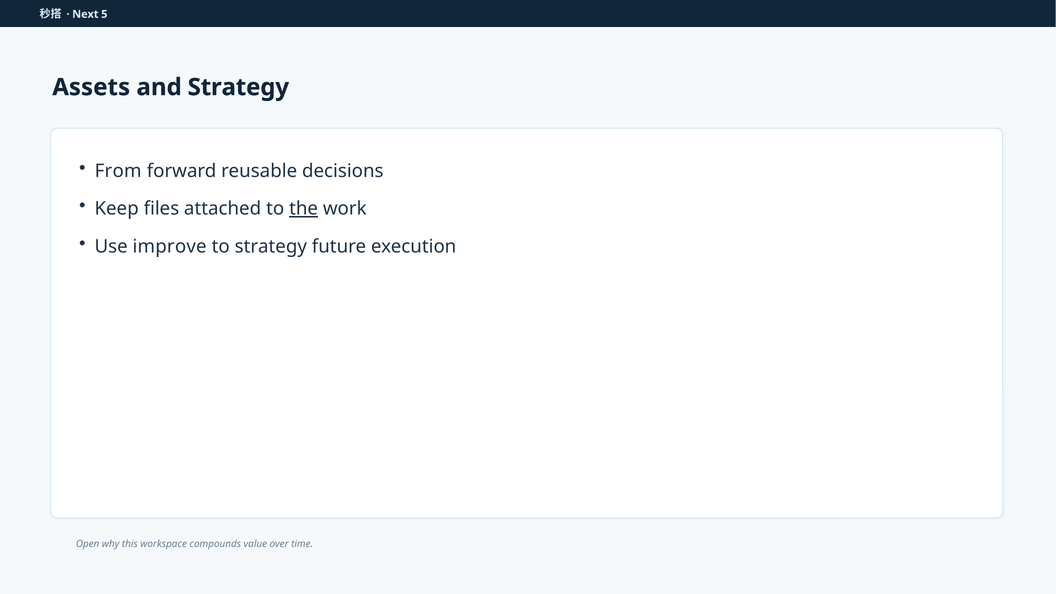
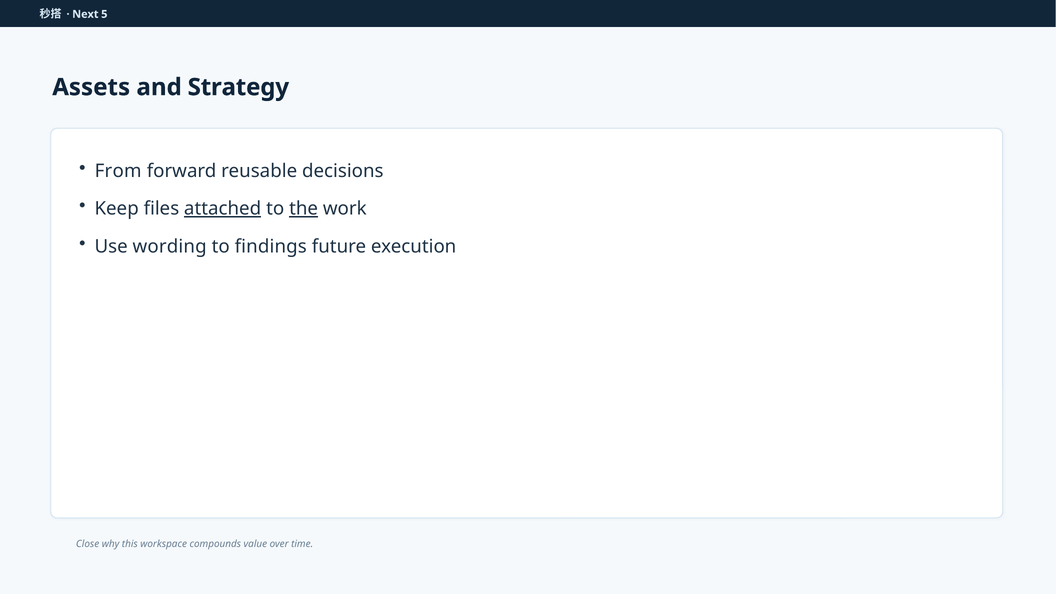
attached underline: none -> present
improve: improve -> wording
to strategy: strategy -> findings
Open: Open -> Close
